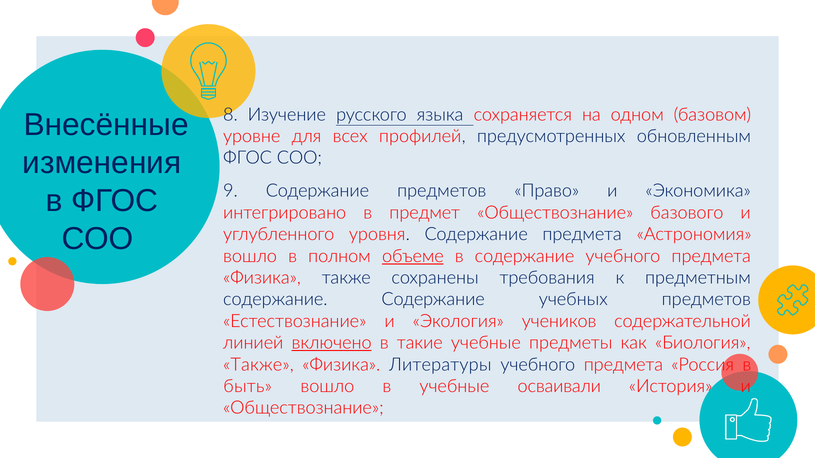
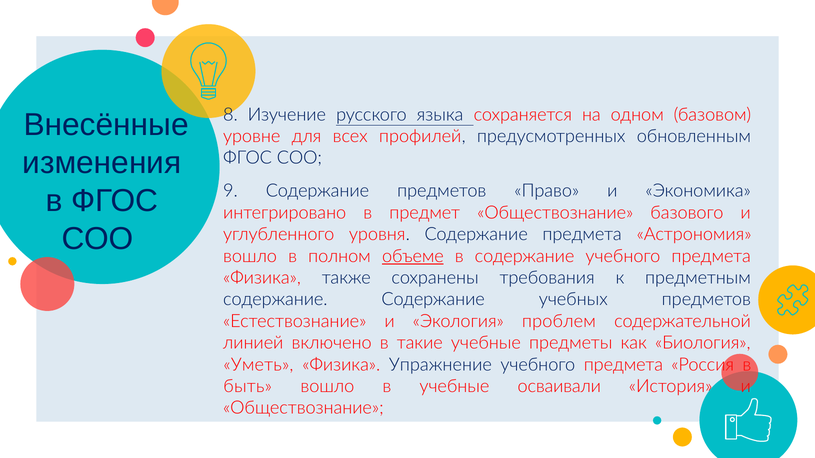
учеников: учеников -> проблем
включено underline: present -> none
Также at (258, 365): Также -> Уметь
Литературы: Литературы -> Упражнение
